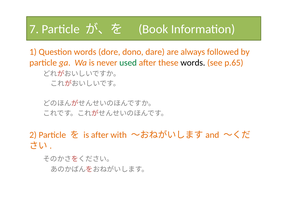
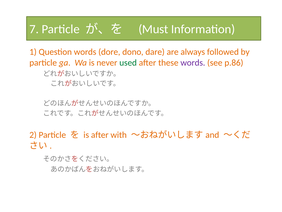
Book: Book -> Must
words at (193, 63) colour: black -> purple
p.65: p.65 -> p.86
